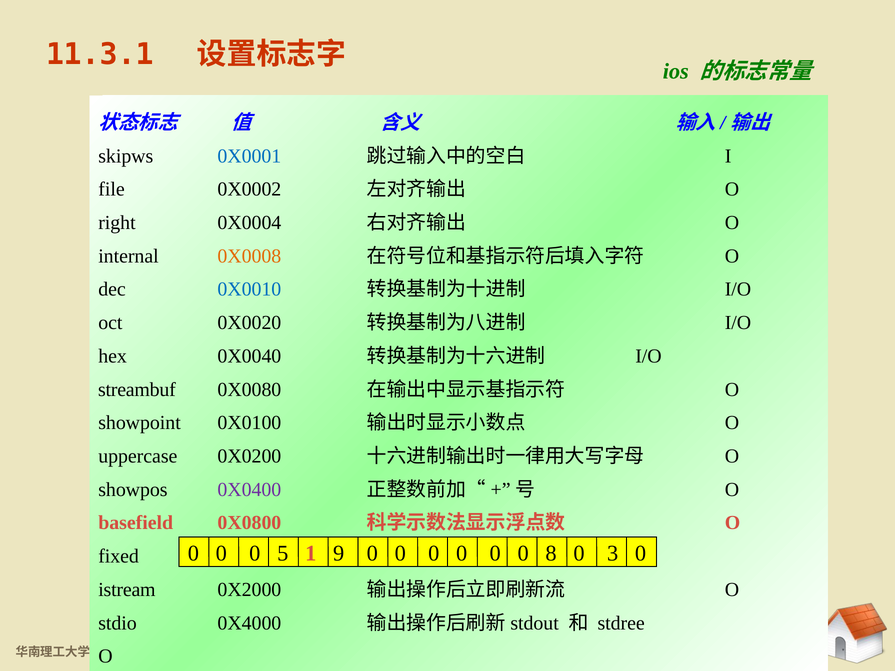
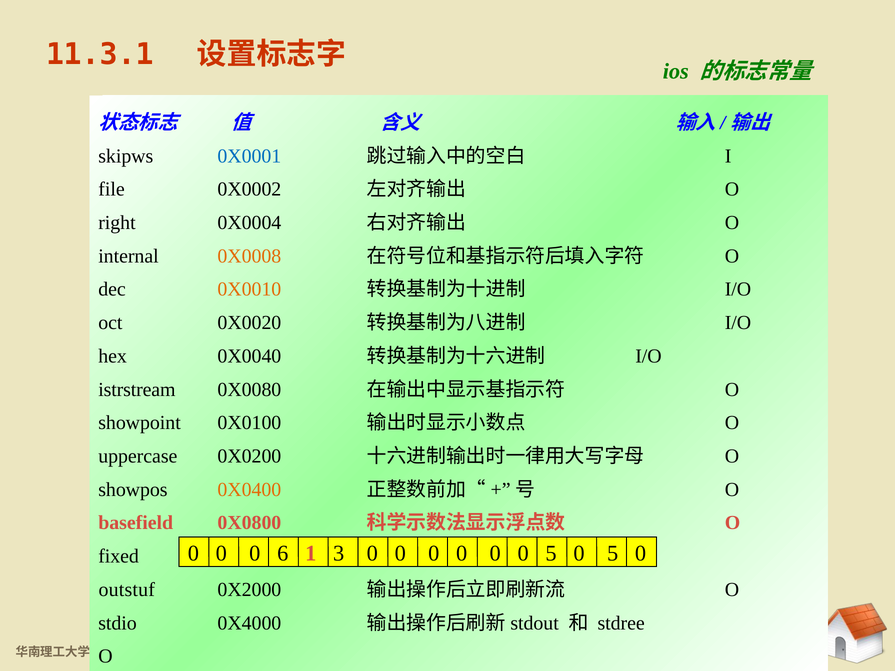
0X0010 colour: blue -> orange
streambuf: streambuf -> istrstream
0X0400 colour: purple -> orange
5: 5 -> 6
9: 9 -> 3
8 at (551, 553): 8 -> 5
3 at (613, 553): 3 -> 5
istream: istream -> outstuf
